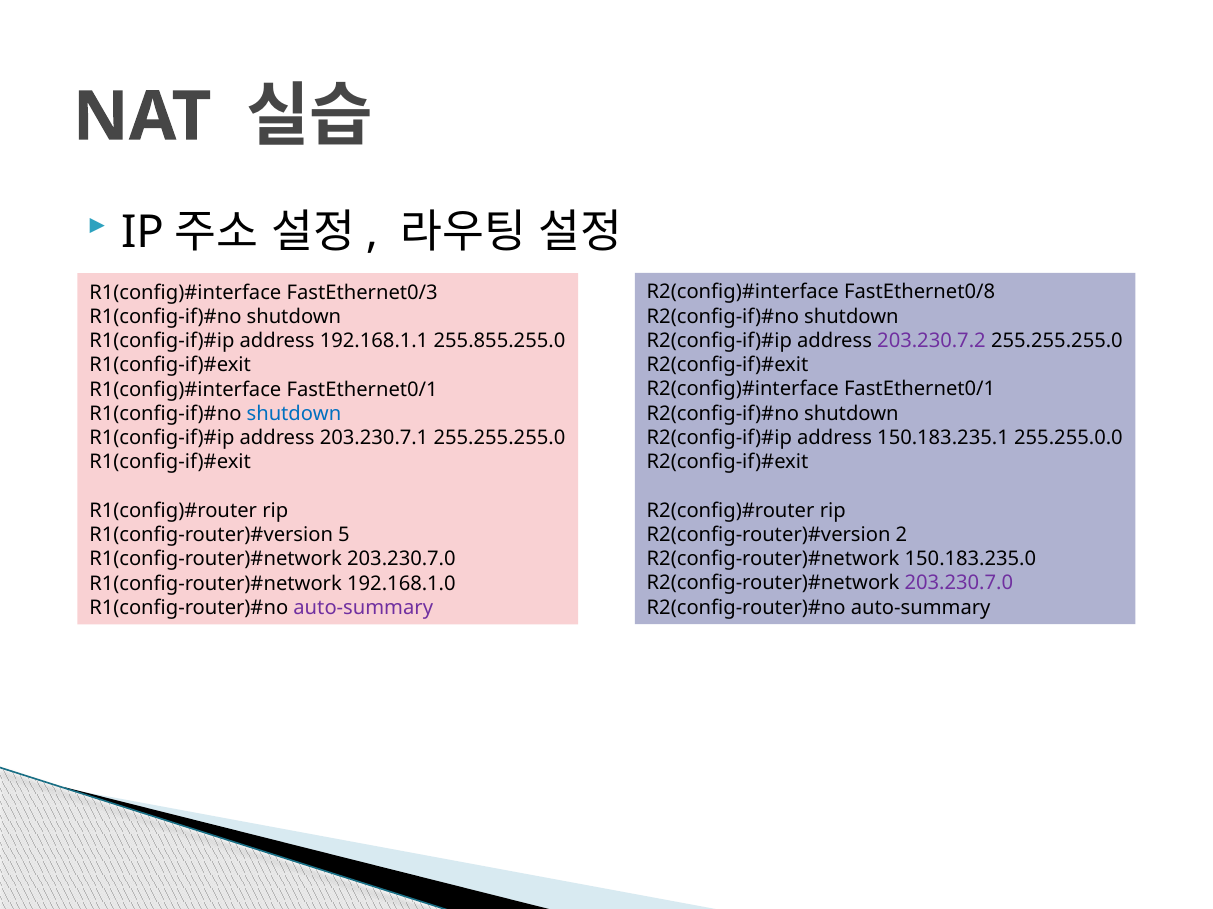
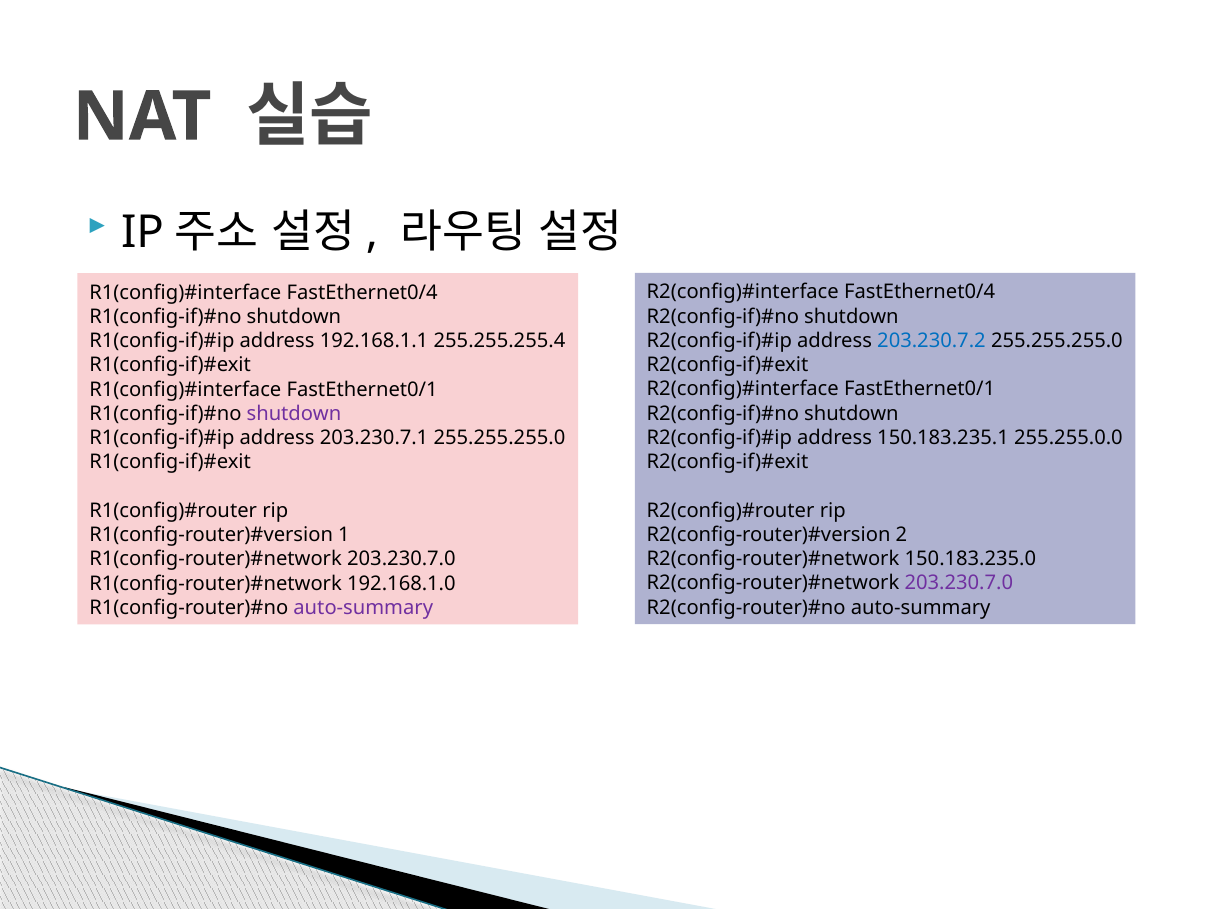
FastEthernet0/8 at (920, 293): FastEthernet0/8 -> FastEthernet0/4
FastEthernet0/3 at (362, 293): FastEthernet0/3 -> FastEthernet0/4
203.230.7.2 colour: purple -> blue
255.855.255.0: 255.855.255.0 -> 255.255.255.4
shutdown at (294, 414) colour: blue -> purple
5: 5 -> 1
